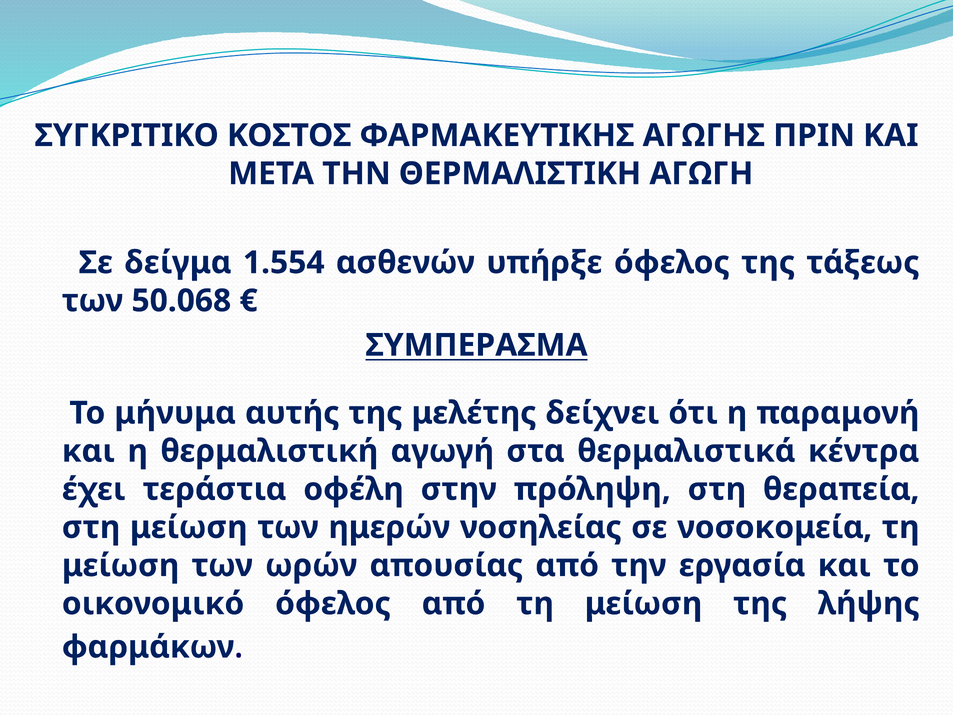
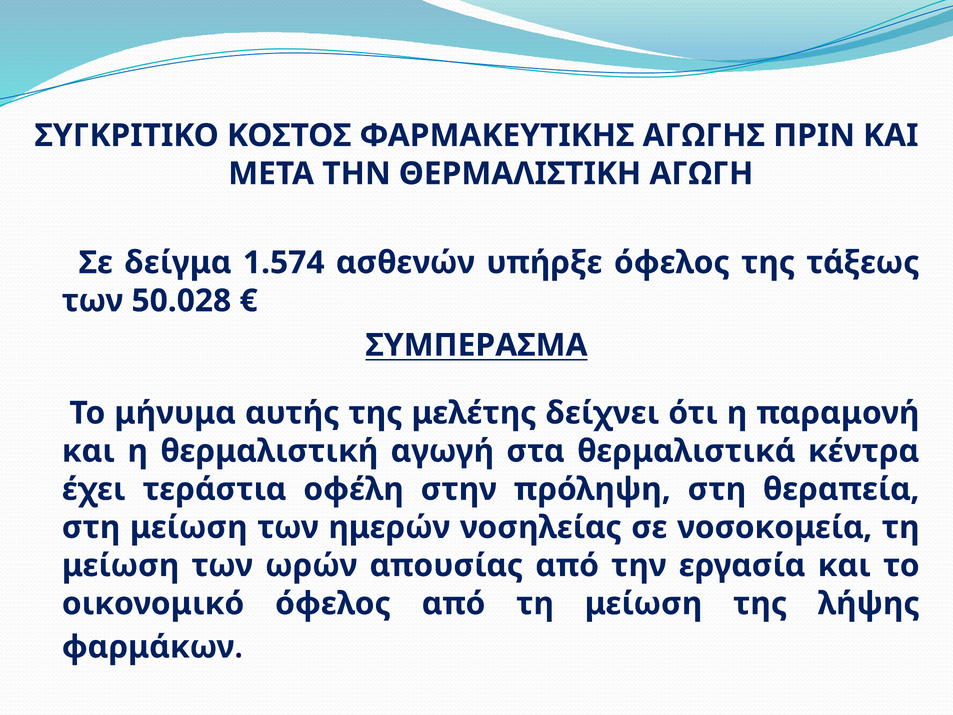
1.554: 1.554 -> 1.574
50.068: 50.068 -> 50.028
